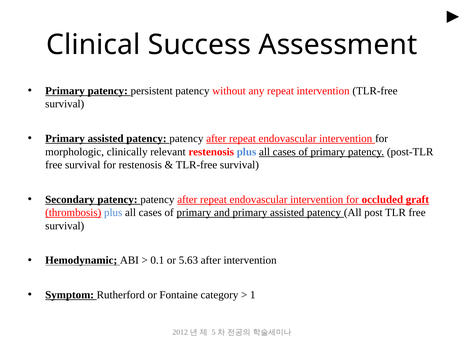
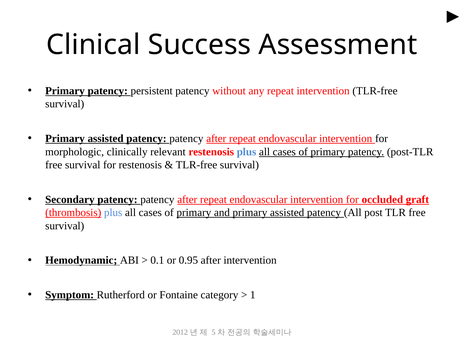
5.63: 5.63 -> 0.95
